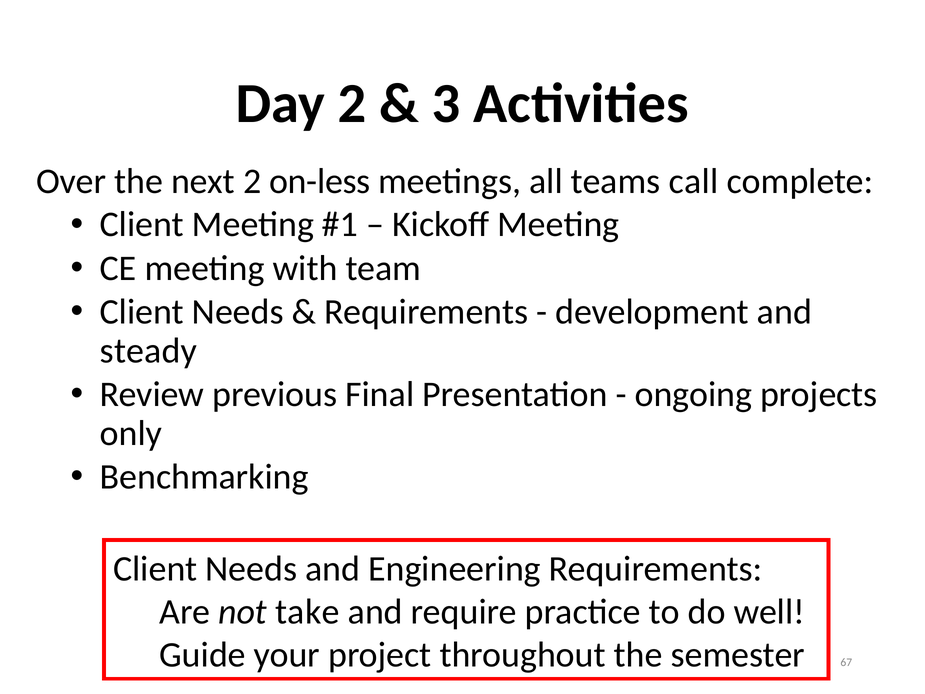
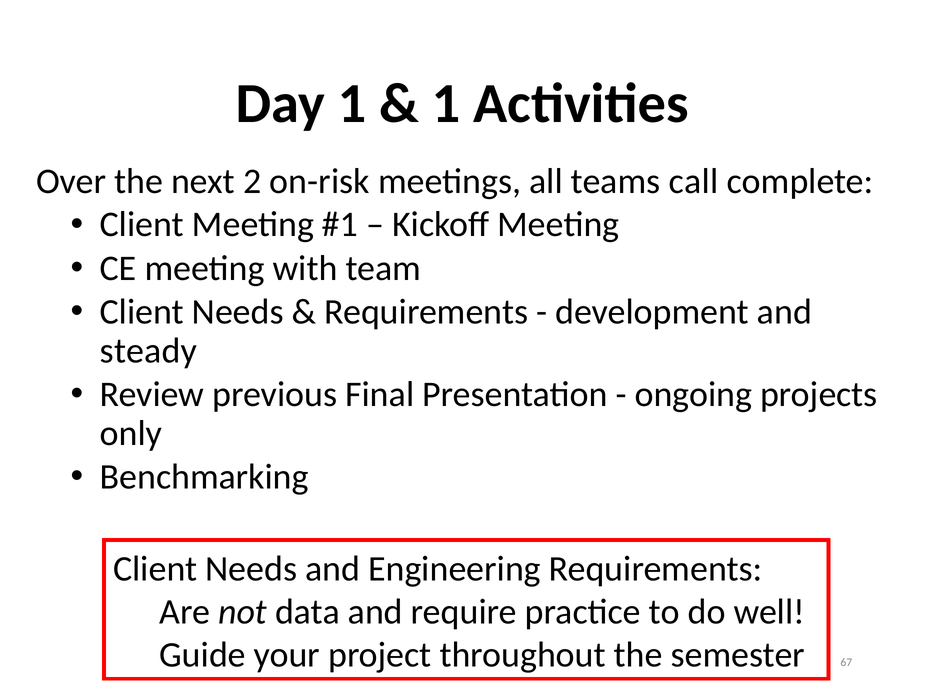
Day 2: 2 -> 1
3 at (446, 104): 3 -> 1
on-less: on-less -> on-risk
take: take -> data
